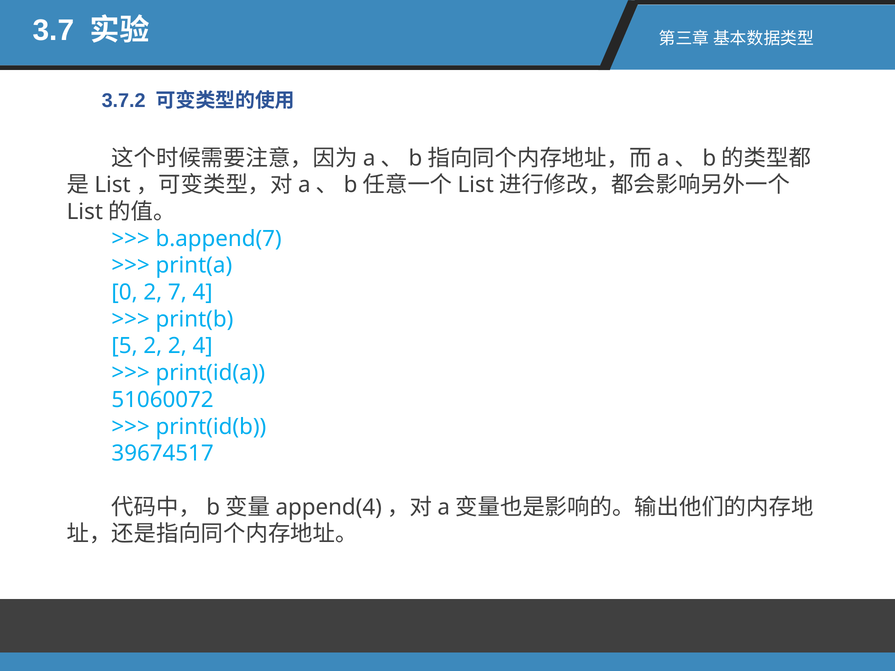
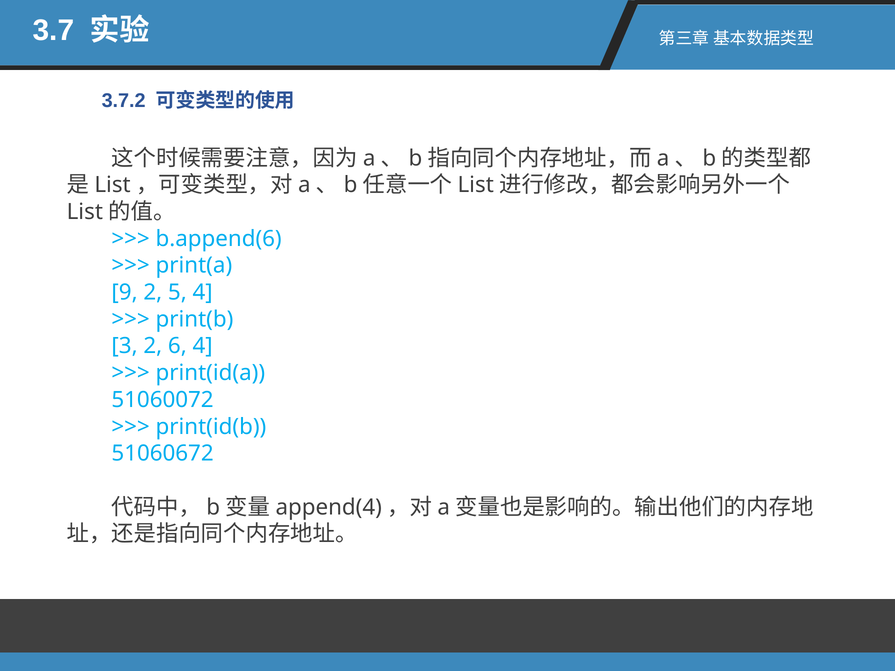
b.append(7: b.append(7 -> b.append(6
0: 0 -> 9
7: 7 -> 5
5: 5 -> 3
2 2: 2 -> 6
39674517: 39674517 -> 51060672
